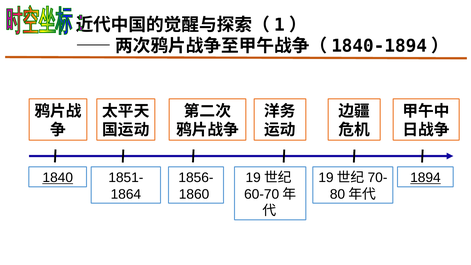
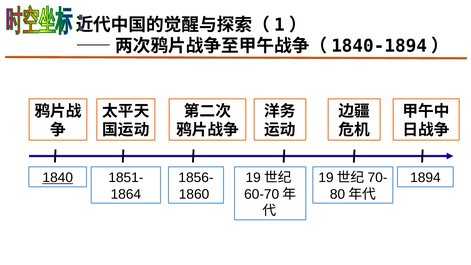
1894 underline: present -> none
